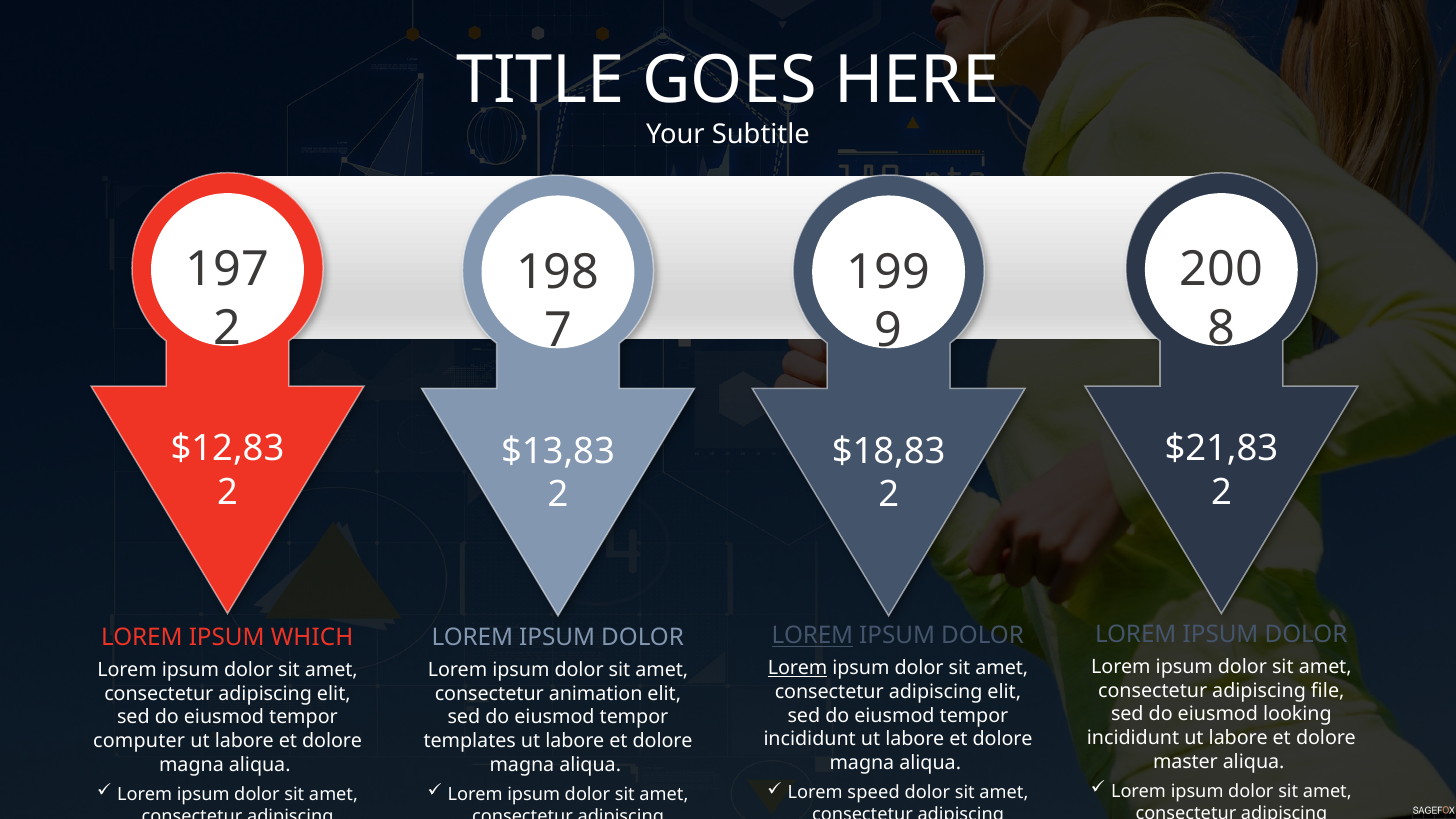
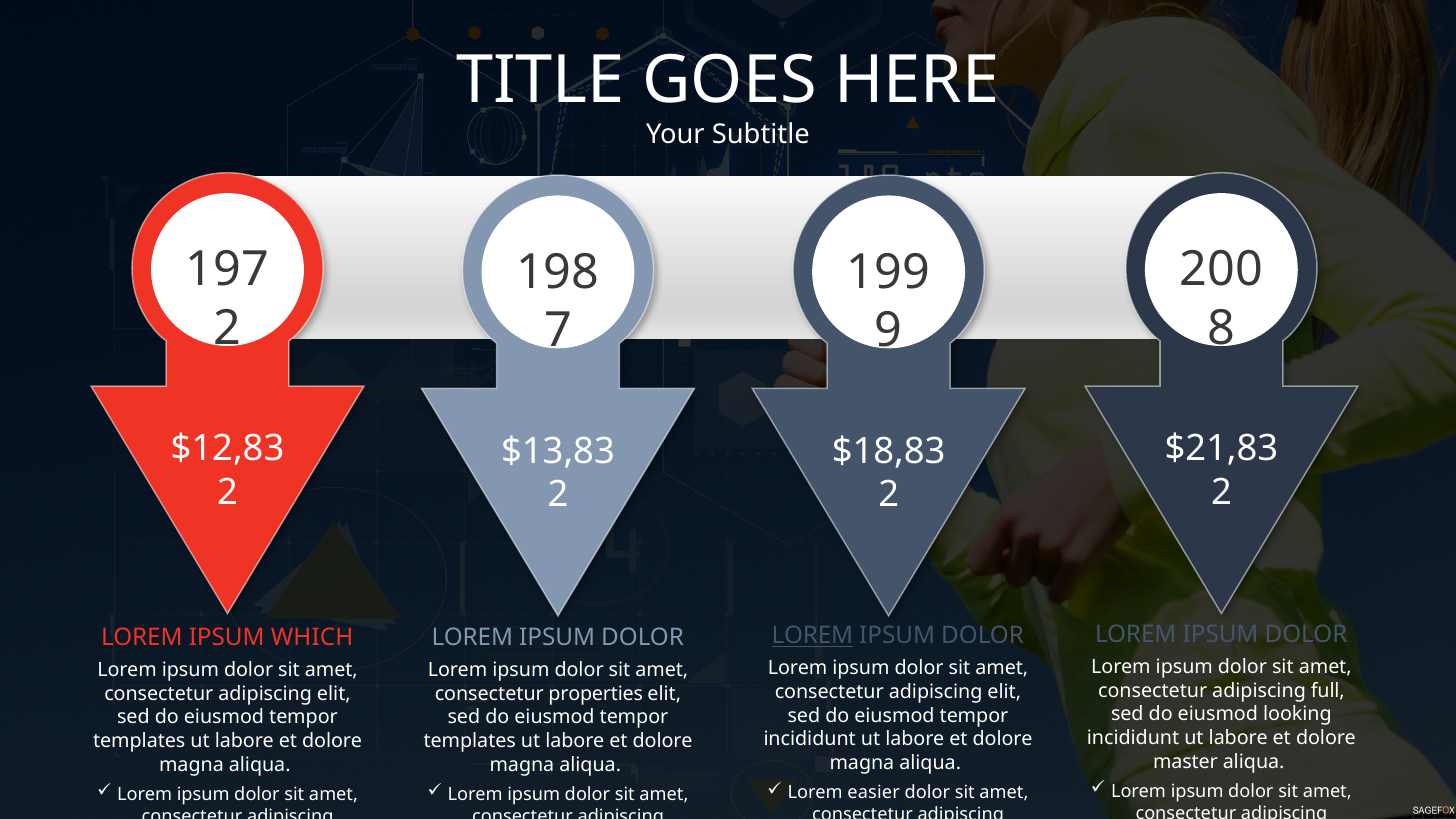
Lorem at (798, 668) underline: present -> none
file: file -> full
animation: animation -> properties
computer at (139, 741): computer -> templates
speed: speed -> easier
